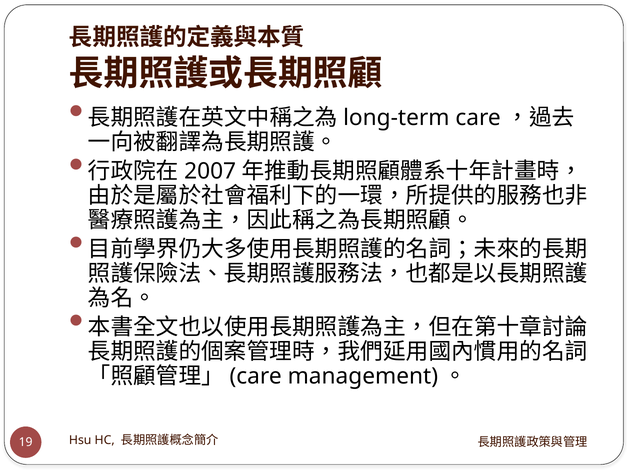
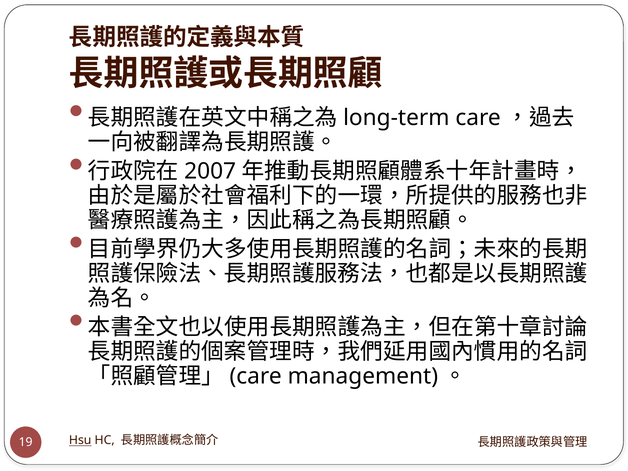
Hsu underline: none -> present
